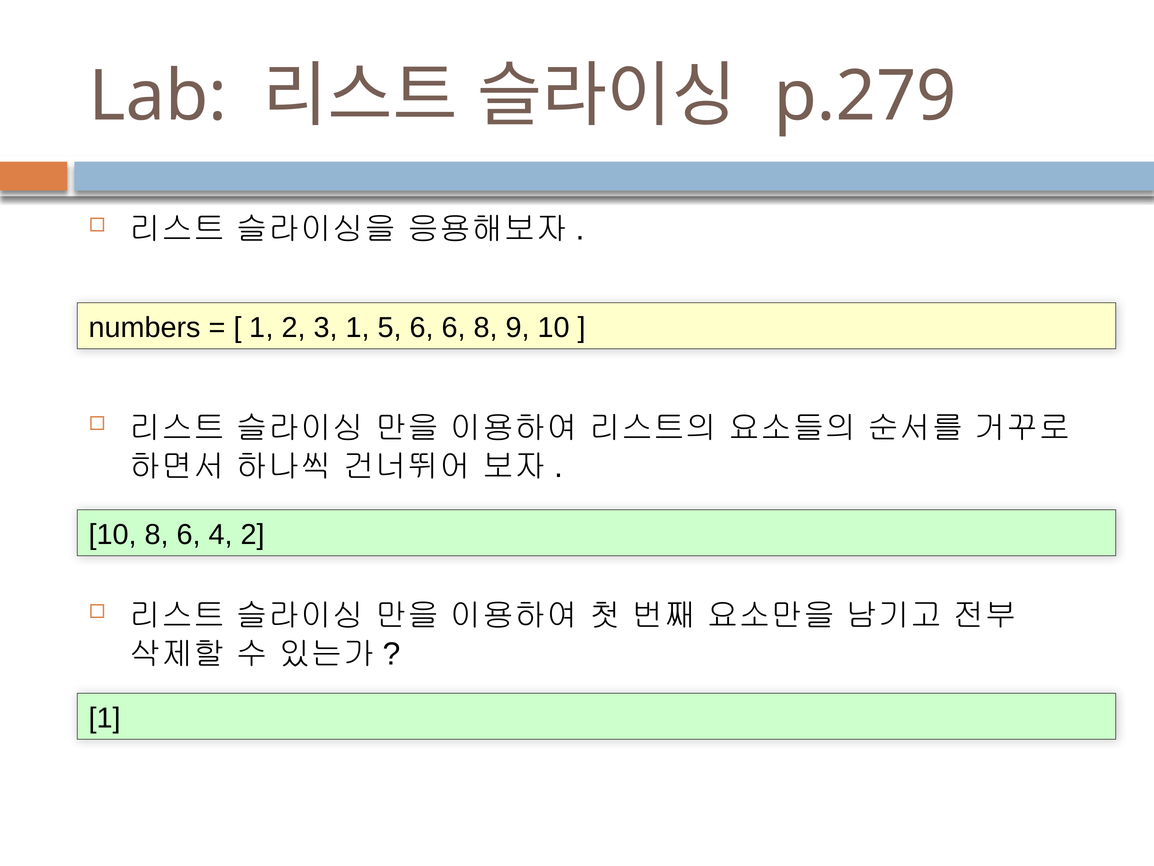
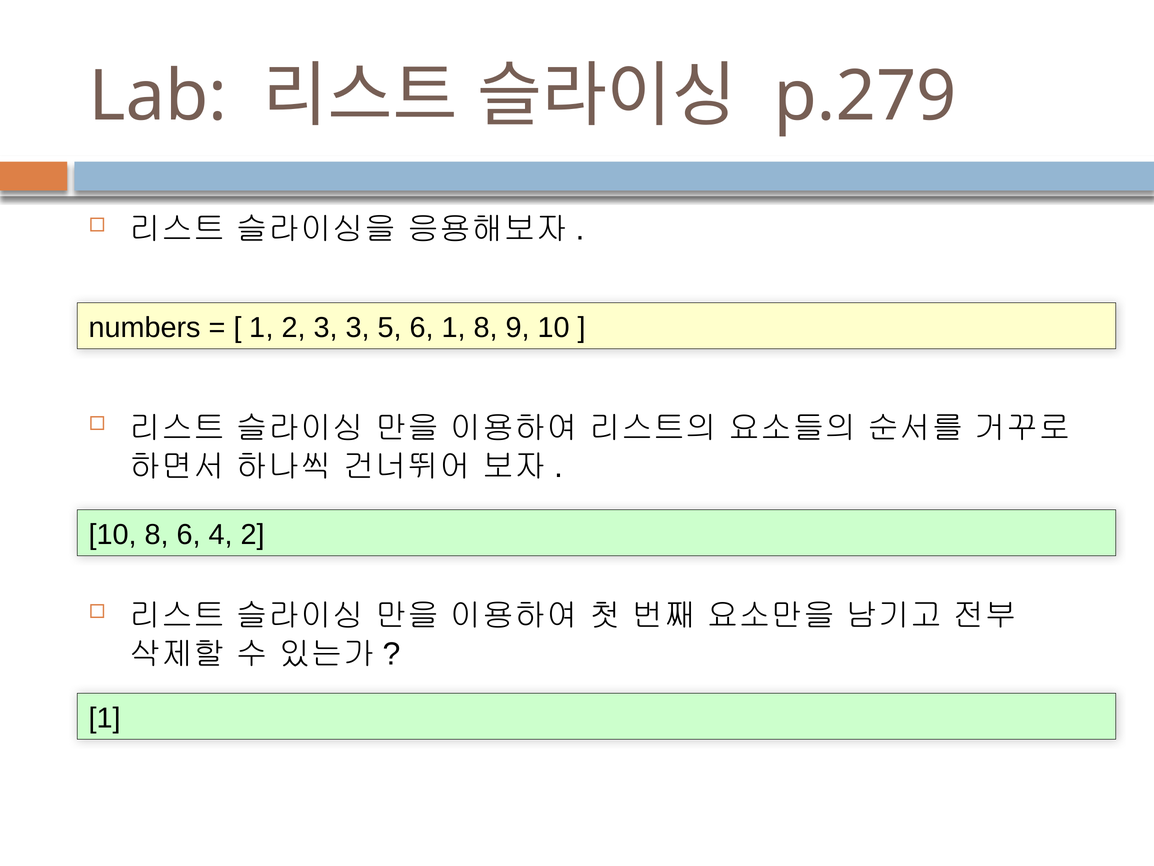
3 1: 1 -> 3
6 6: 6 -> 1
